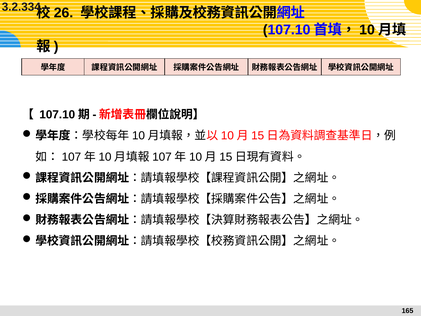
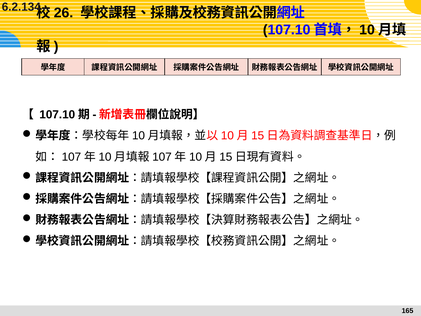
3.2.334: 3.2.334 -> 6.2.134
